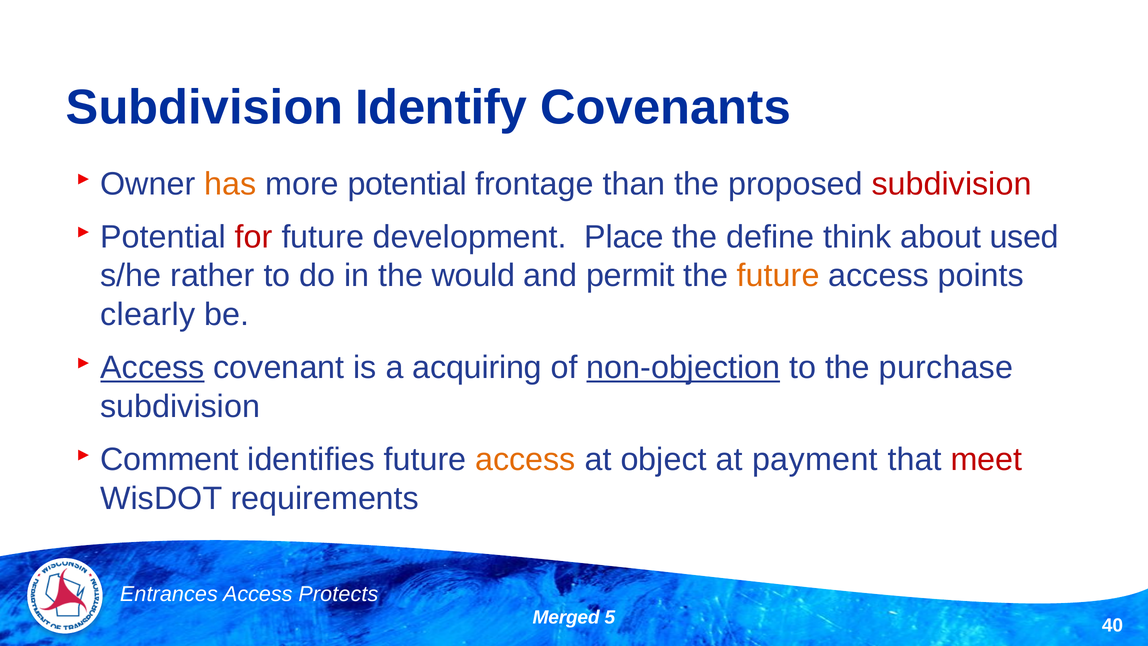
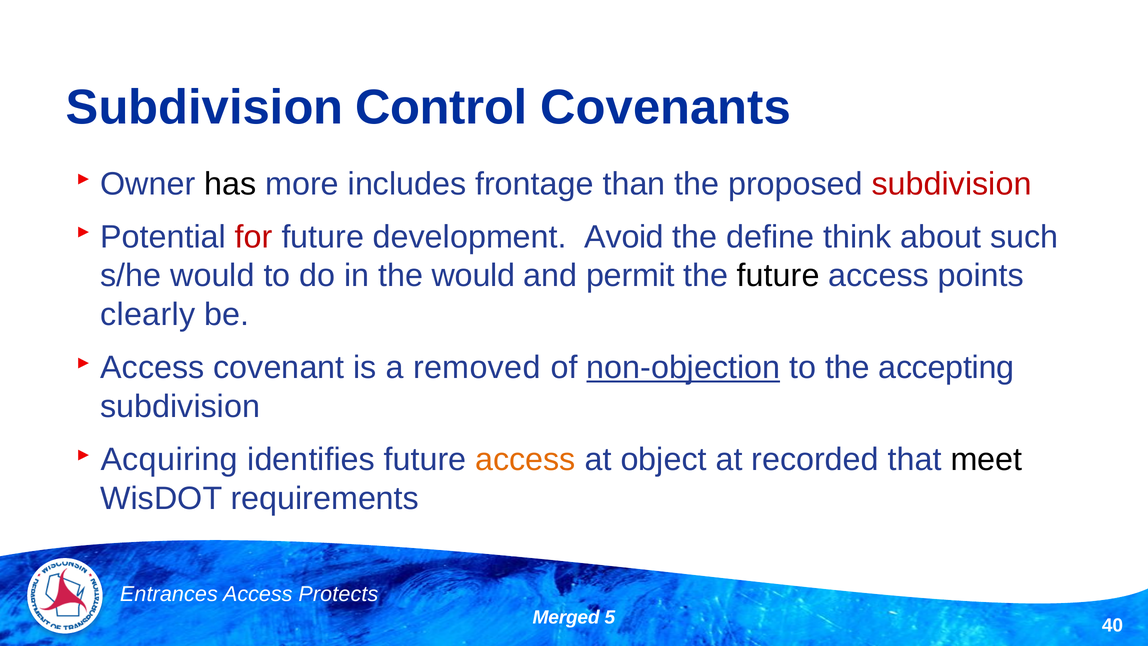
Identify: Identify -> Control
has colour: orange -> black
more potential: potential -> includes
Place: Place -> Avoid
used: used -> such
s/he rather: rather -> would
future at (778, 276) colour: orange -> black
Access at (152, 368) underline: present -> none
acquiring: acquiring -> removed
purchase: purchase -> accepting
Comment: Comment -> Acquiring
payment: payment -> recorded
meet colour: red -> black
